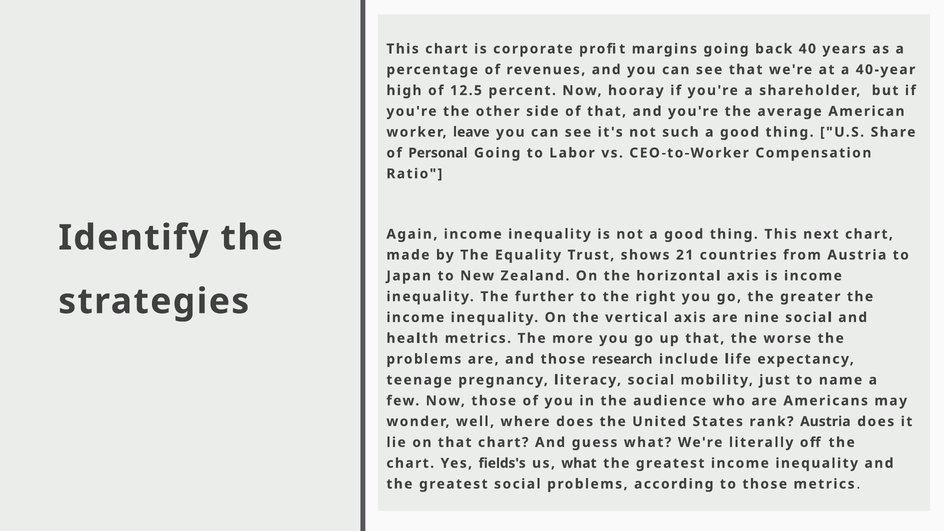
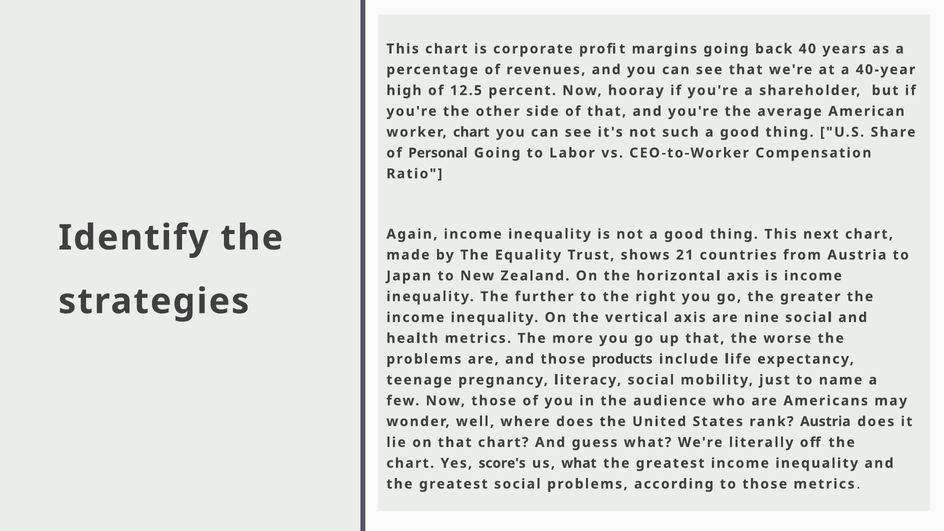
worker leave: leave -> chart
research: research -> products
fields's: fields's -> score's
